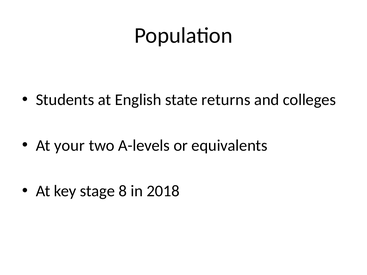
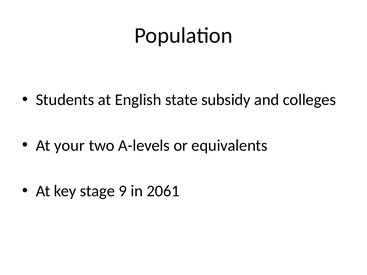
returns: returns -> subsidy
8: 8 -> 9
2018: 2018 -> 2061
